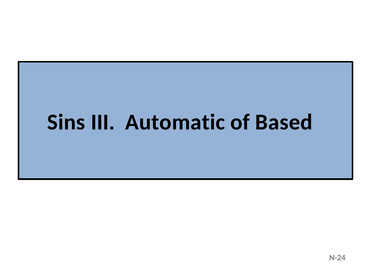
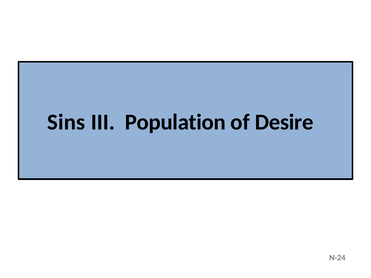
Automatic: Automatic -> Population
Based: Based -> Desire
